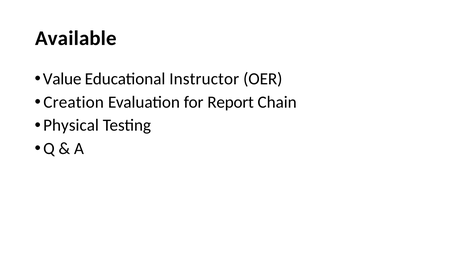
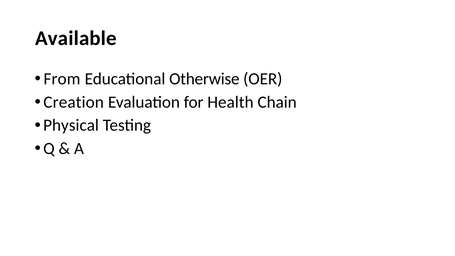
Value: Value -> From
Instructor: Instructor -> Otherwise
Report: Report -> Health
